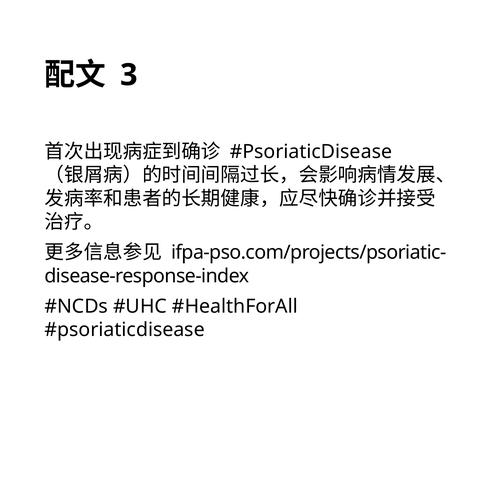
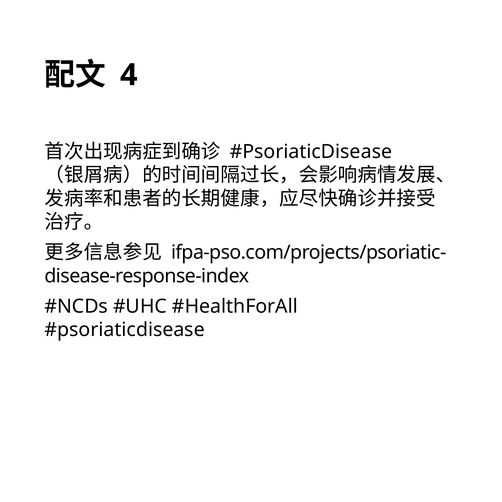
3: 3 -> 4
